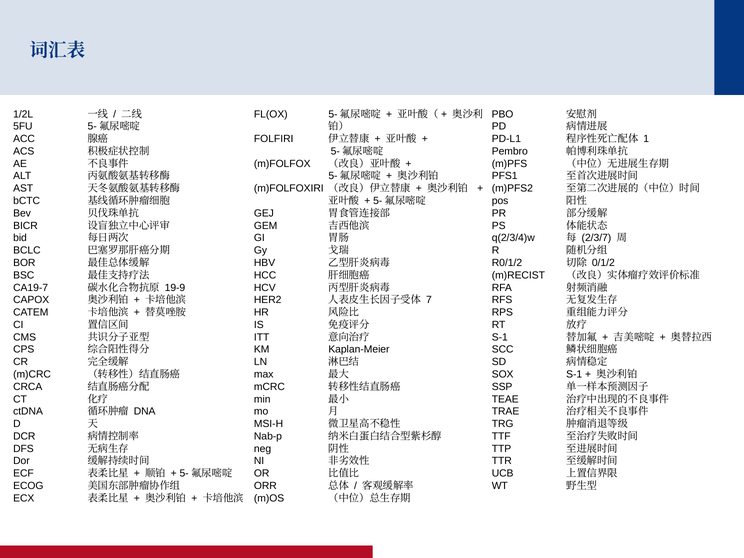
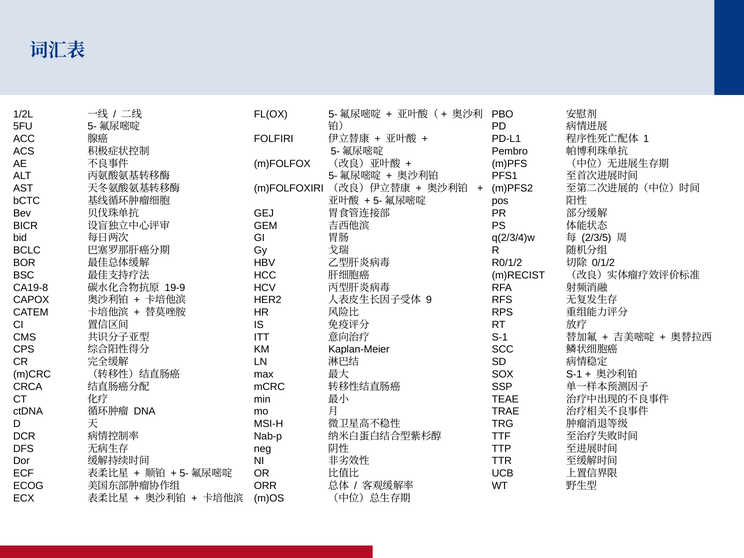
2/3/7: 2/3/7 -> 2/3/5
CA19-7: CA19-7 -> CA19-8
7: 7 -> 9
